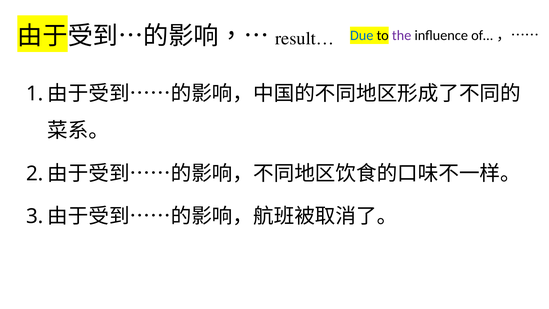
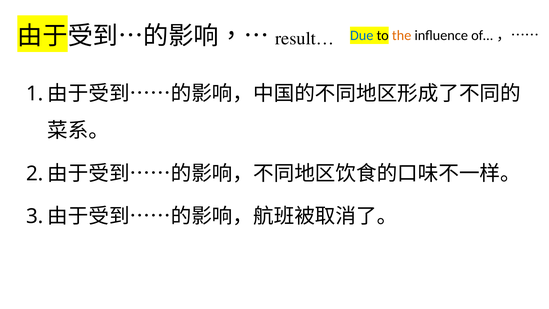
the colour: purple -> orange
